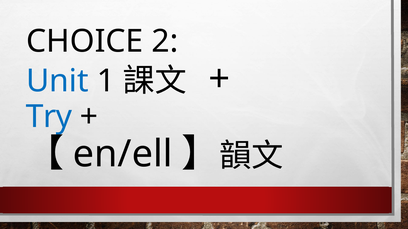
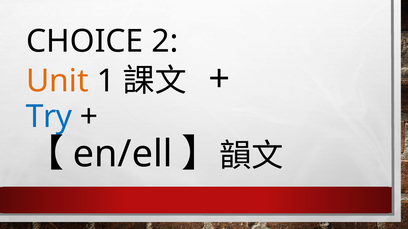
Unit colour: blue -> orange
